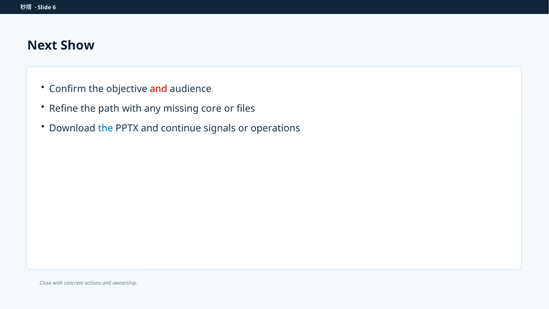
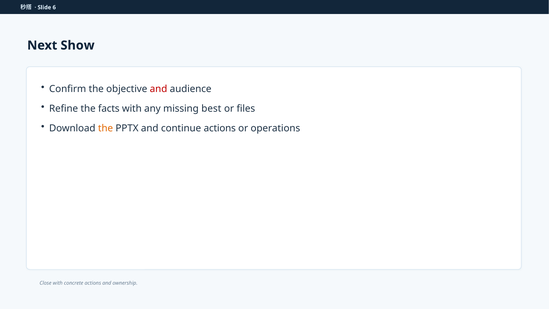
path: path -> facts
core: core -> best
the at (106, 128) colour: blue -> orange
continue signals: signals -> actions
